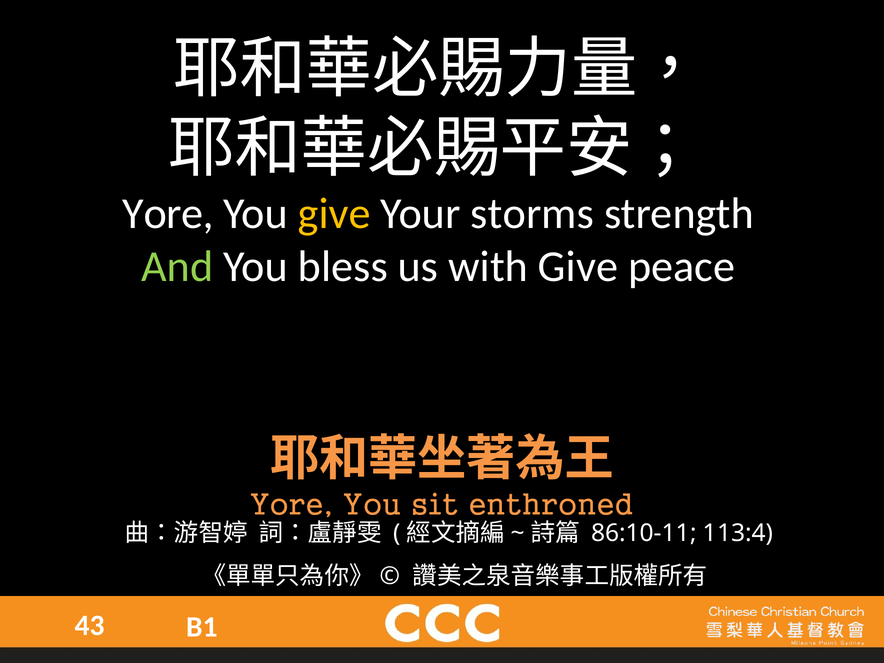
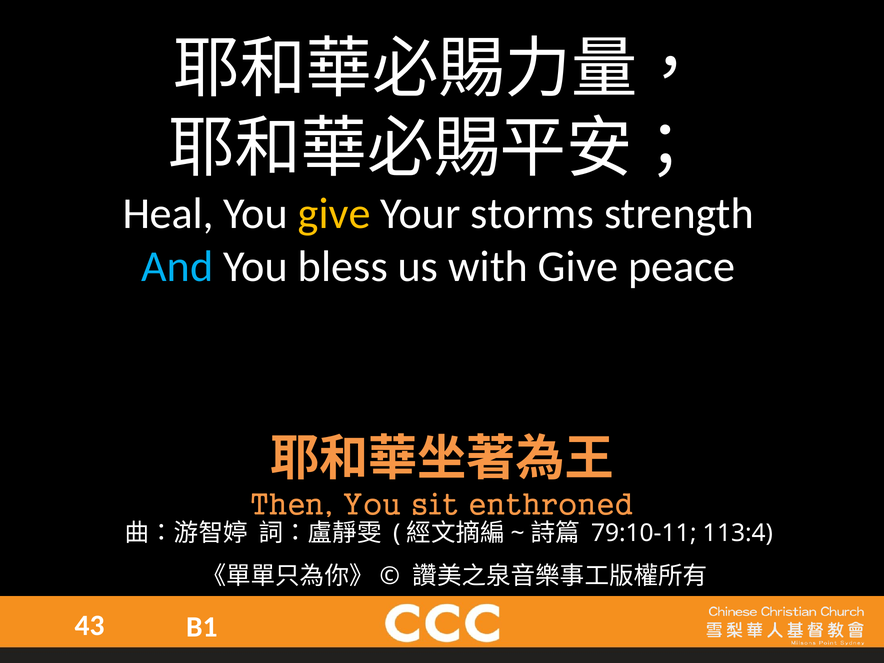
Yore at (168, 214): Yore -> Heal
And colour: light green -> light blue
Yore at (292, 505): Yore -> Then
86:10-11: 86:10-11 -> 79:10-11
